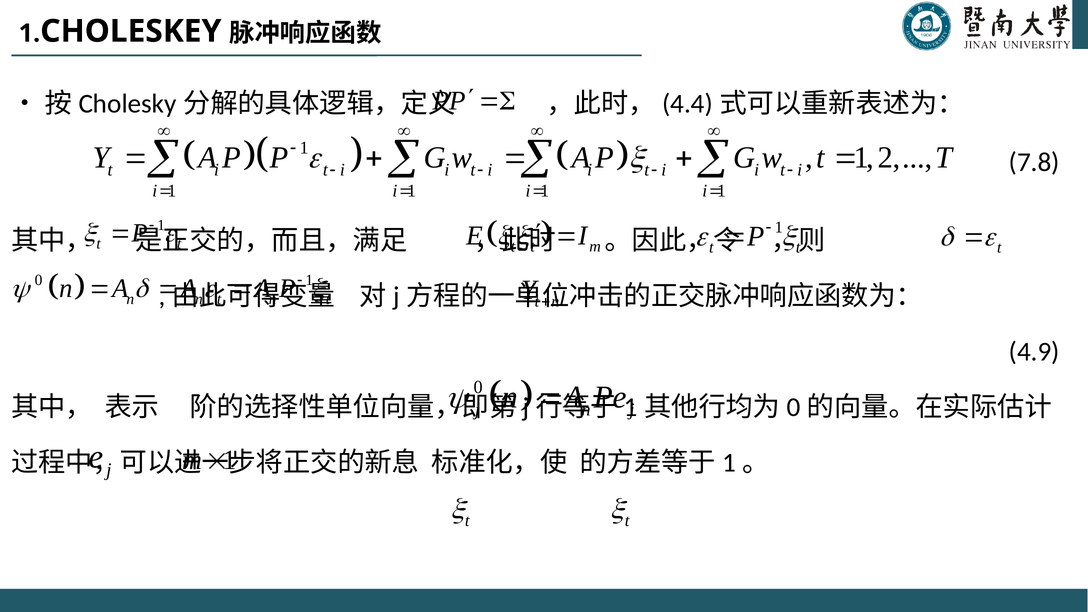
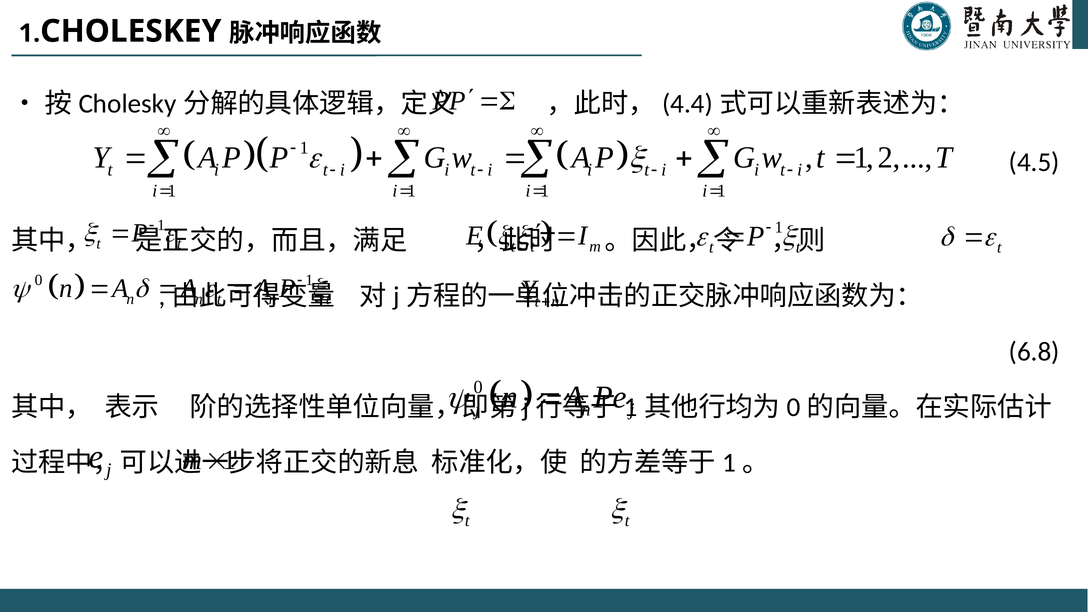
7.8: 7.8 -> 4.5
4.9: 4.9 -> 6.8
